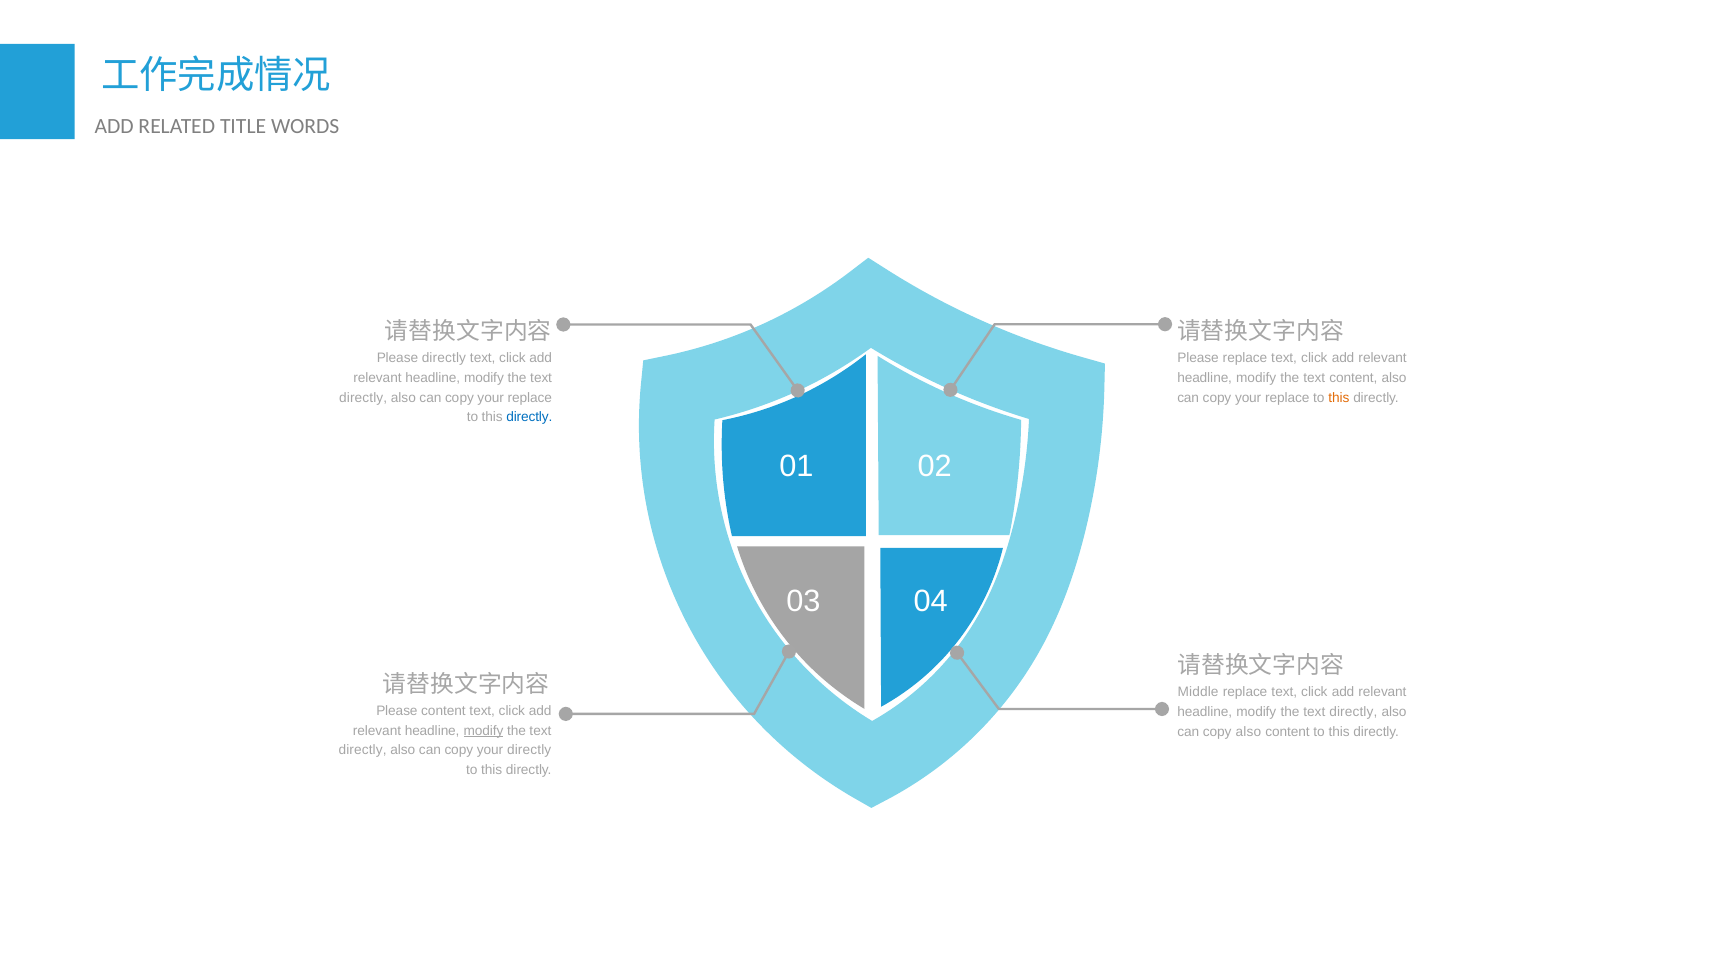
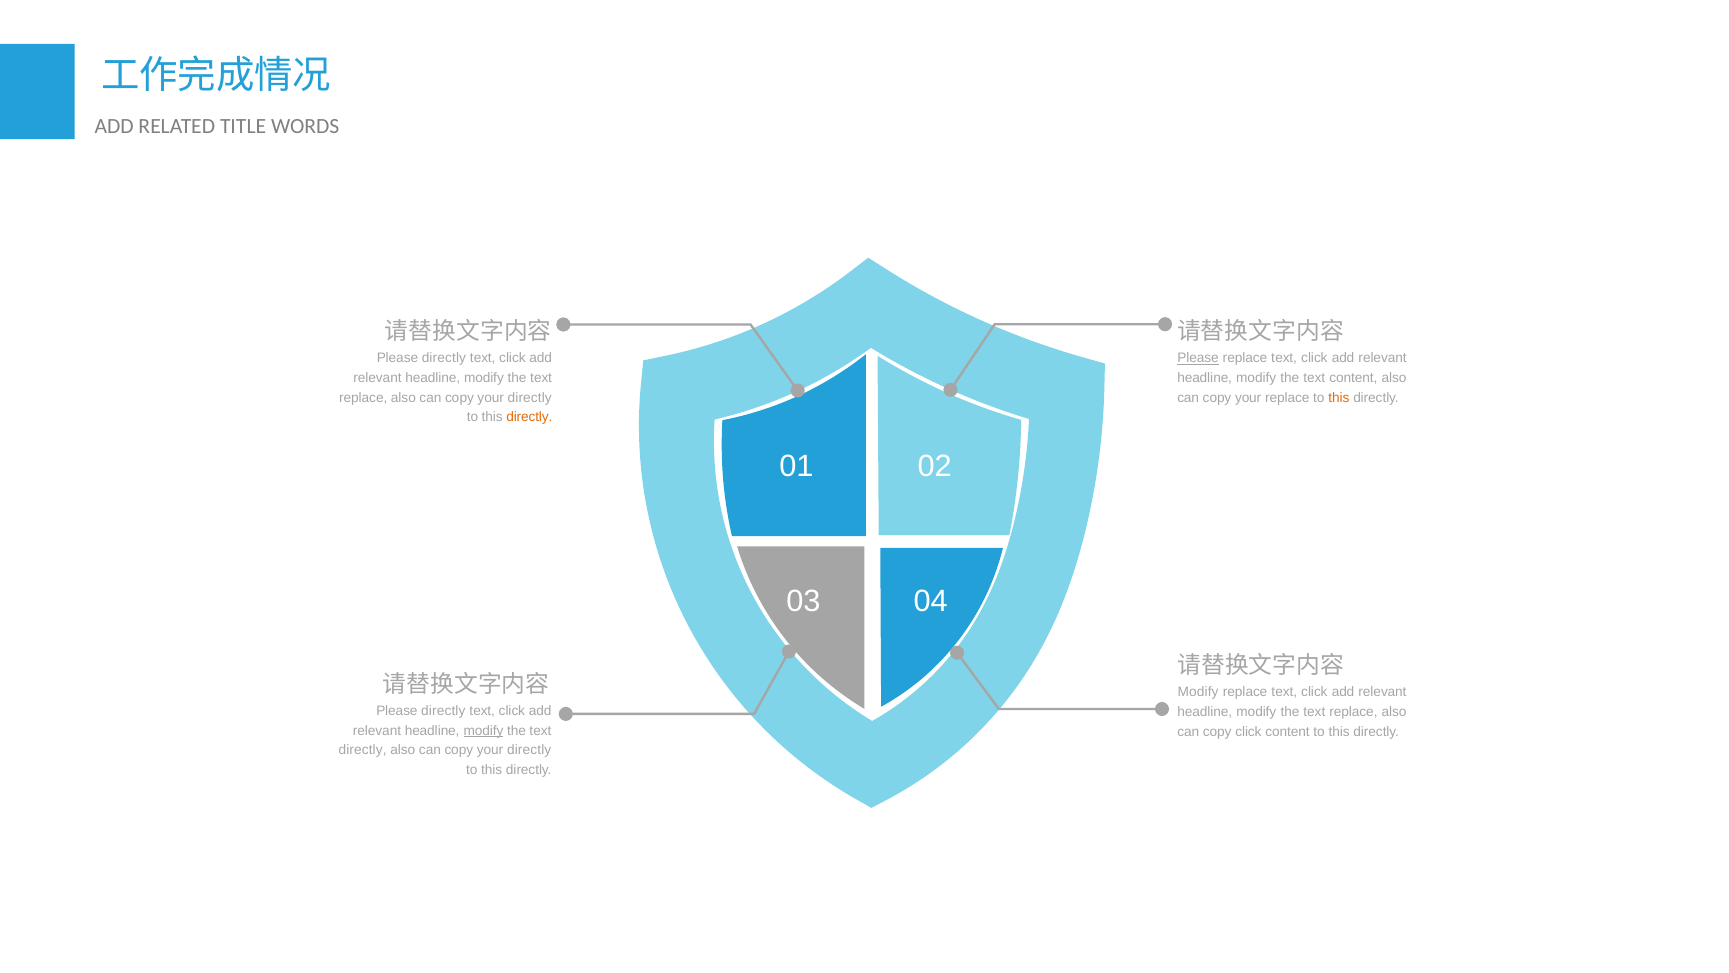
Please at (1198, 358) underline: none -> present
directly at (363, 397): directly -> replace
replace at (530, 397): replace -> directly
directly at (529, 417) colour: blue -> orange
Middle at (1198, 692): Middle -> Modify
content at (443, 711): content -> directly
directly at (1353, 712): directly -> replace
copy also: also -> click
